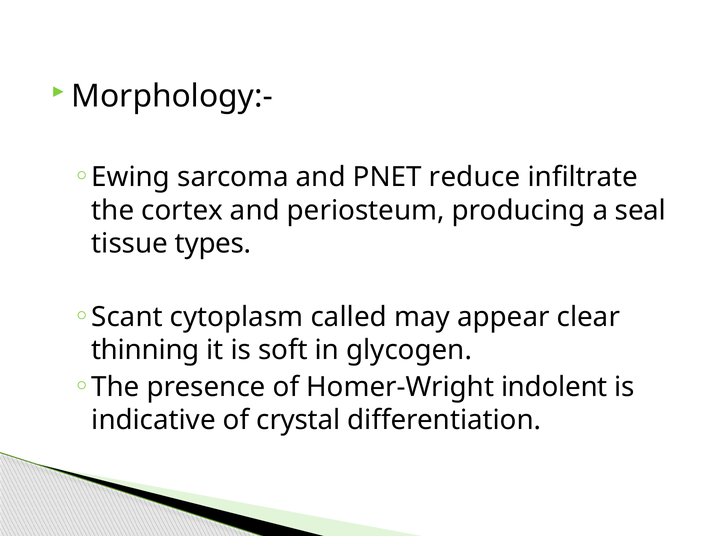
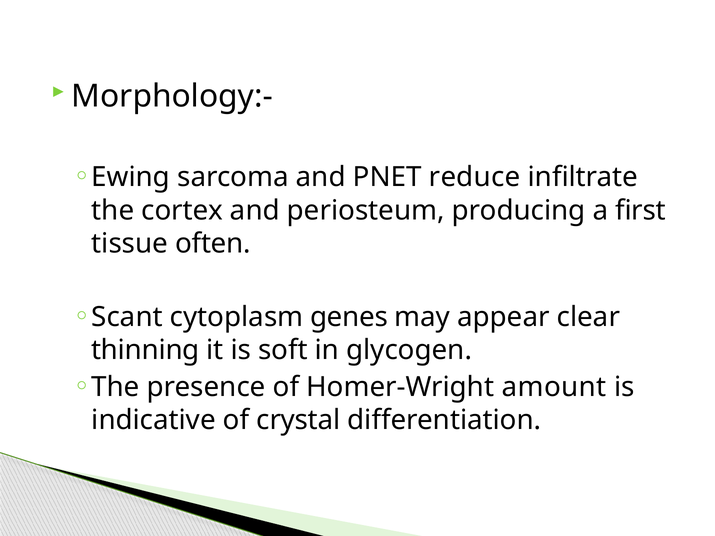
seal: seal -> first
types: types -> often
called: called -> genes
indolent: indolent -> amount
